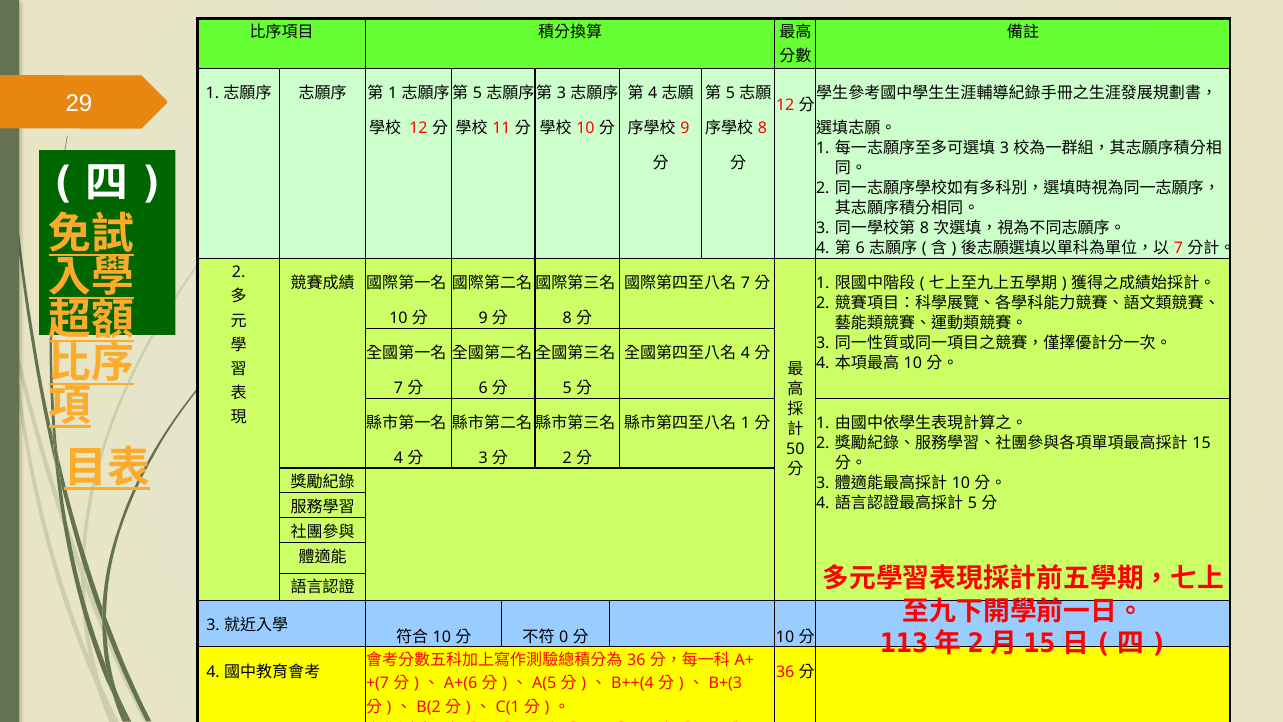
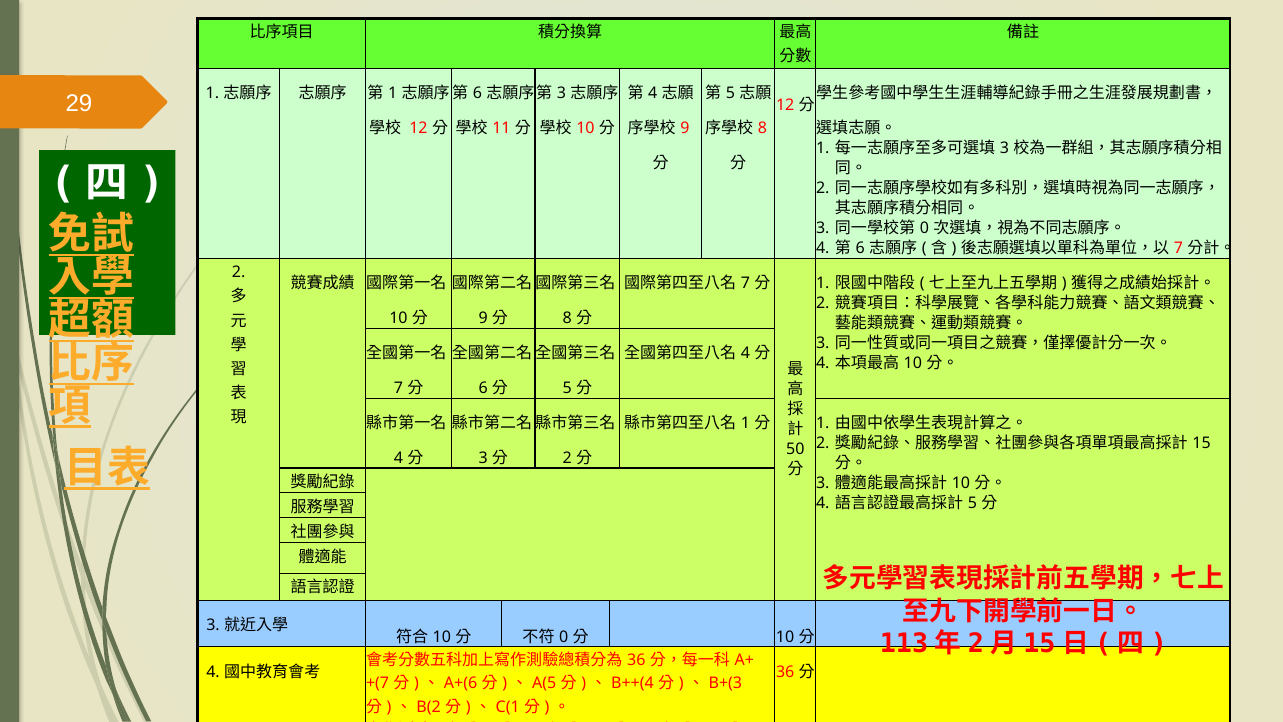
5 at (477, 93): 5 -> 6
8 at (924, 228): 8 -> 0
